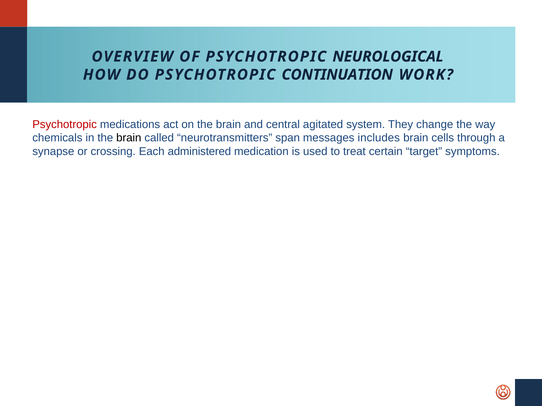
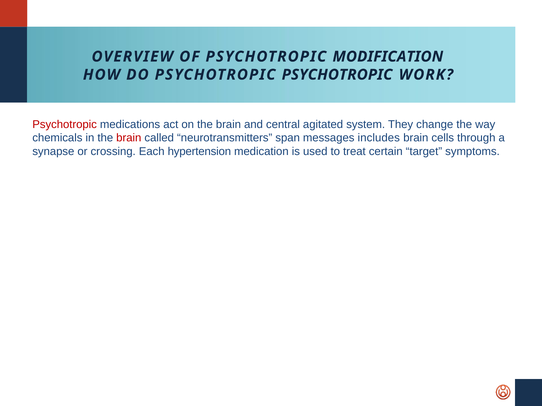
NEUROLOGICAL: NEUROLOGICAL -> MODIFICATION
PSYCHOTROPIC CONTINUATION: CONTINUATION -> PSYCHOTROPIC
brain at (129, 138) colour: black -> red
administered: administered -> hypertension
